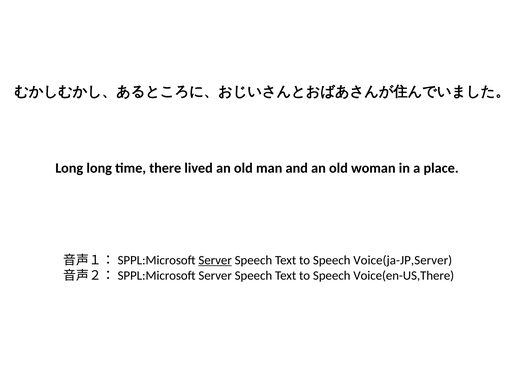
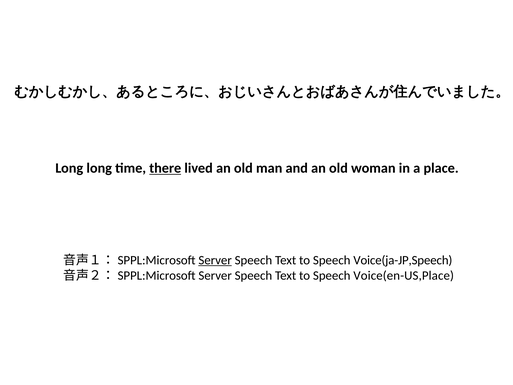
there underline: none -> present
Voice(ja-JP,Server: Voice(ja-JP,Server -> Voice(ja-JP,Speech
Voice(en-US,There: Voice(en-US,There -> Voice(en-US,Place
